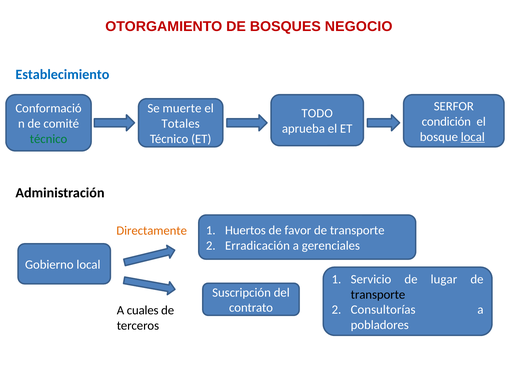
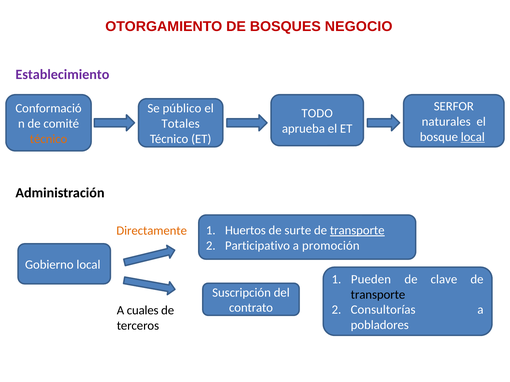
Establecimiento colour: blue -> purple
muerte: muerte -> público
condición: condición -> naturales
técnico at (49, 139) colour: green -> orange
favor: favor -> surte
transporte at (357, 231) underline: none -> present
Erradicación: Erradicación -> Participativo
gerenciales: gerenciales -> promoción
Servicio: Servicio -> Pueden
lugar: lugar -> clave
